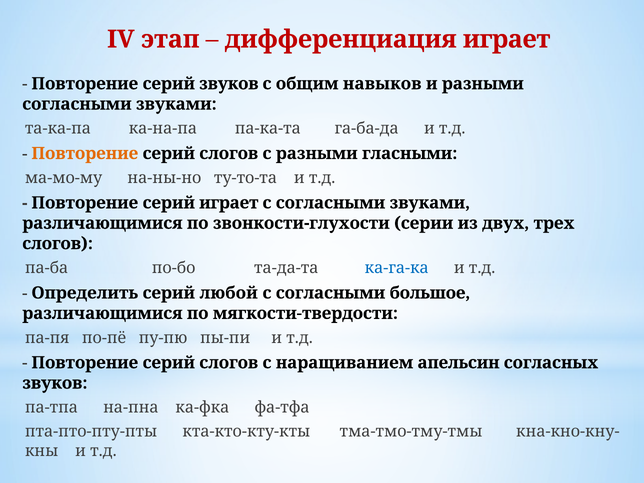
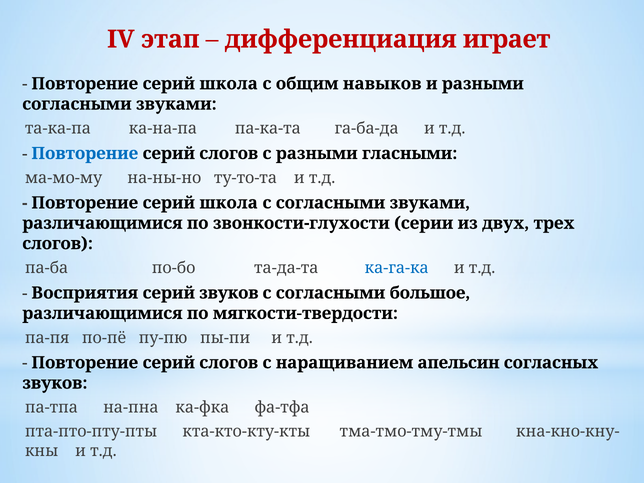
звуков at (229, 84): звуков -> школа
Повторение at (85, 153) colour: orange -> blue
играет at (229, 203): играет -> школа
Определить: Определить -> Восприятия
серий любой: любой -> звуков
